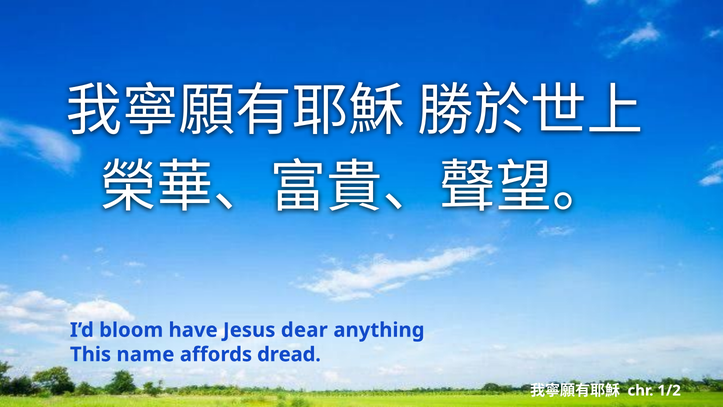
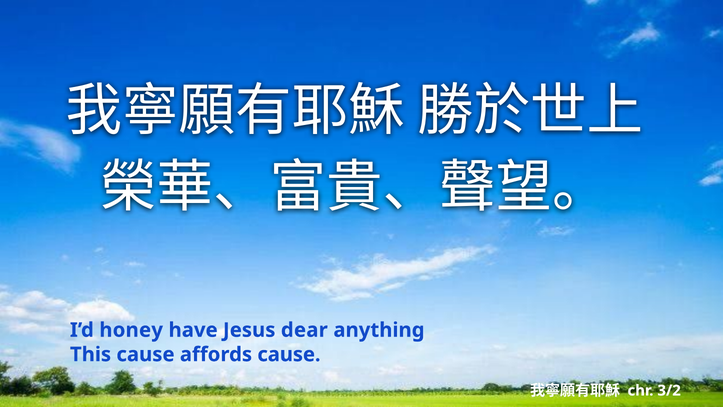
bloom: bloom -> honey
This name: name -> cause
affords dread: dread -> cause
1/2: 1/2 -> 3/2
